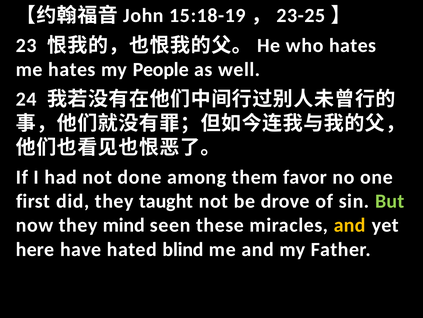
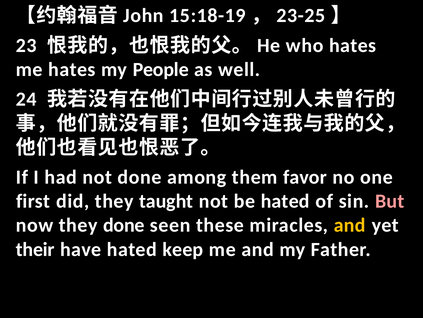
be drove: drove -> hated
But colour: light green -> pink
they mind: mind -> done
here: here -> their
blind: blind -> keep
